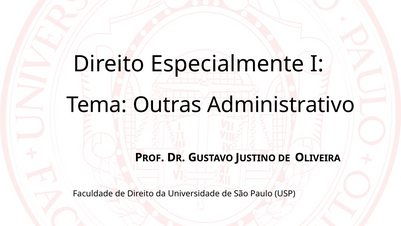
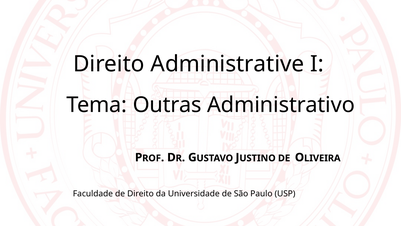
Especialmente: Especialmente -> Administrative
